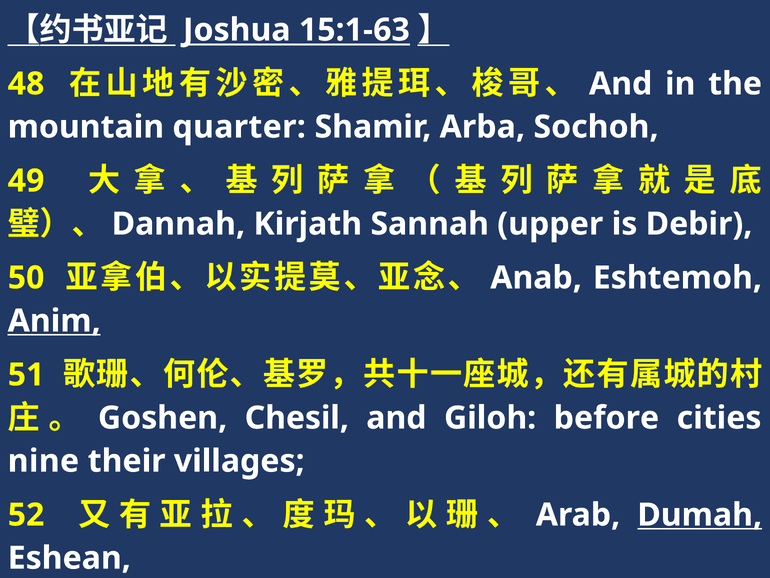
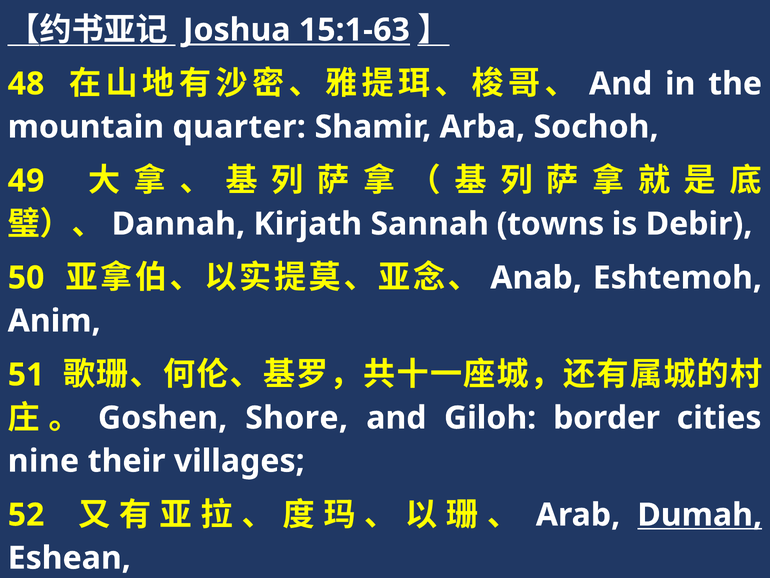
upper: upper -> towns
Anim underline: present -> none
Chesil: Chesil -> Shore
before: before -> border
